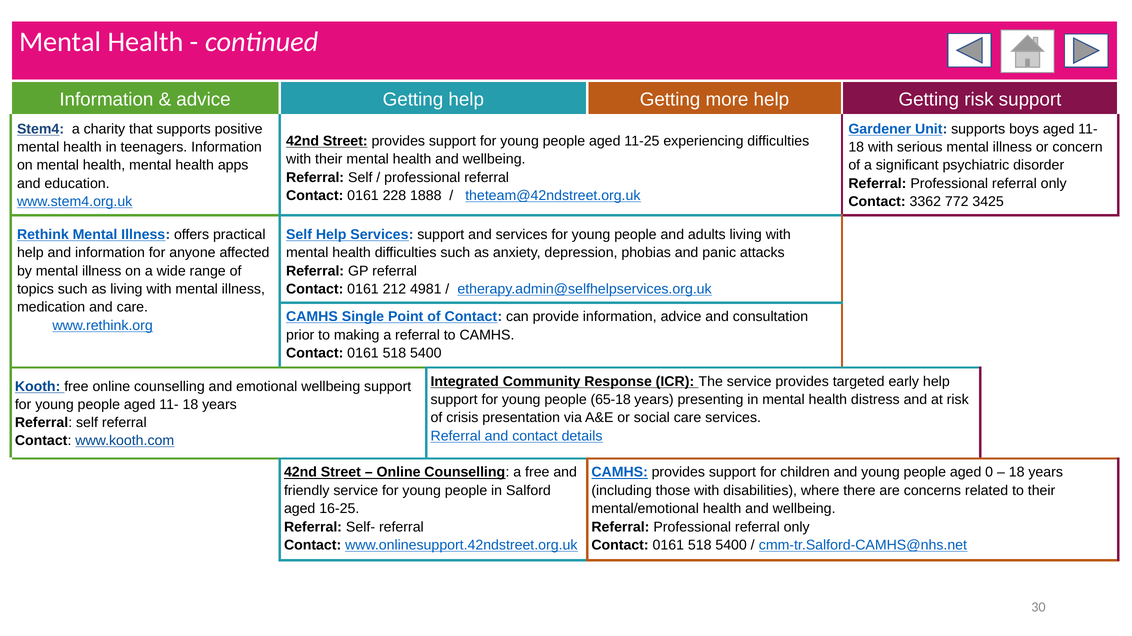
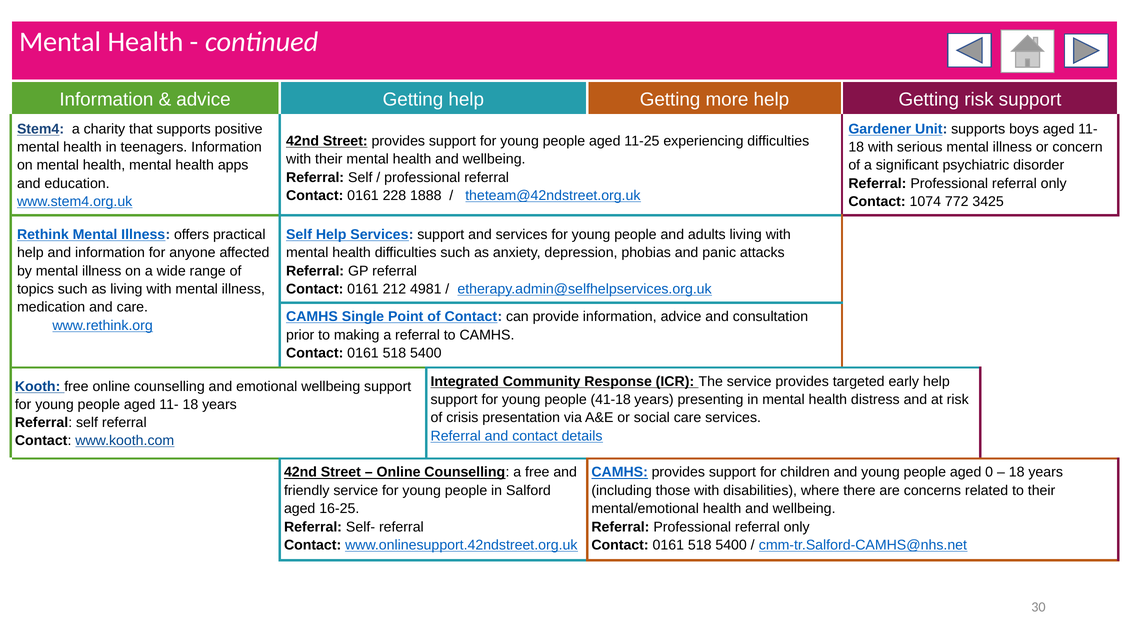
3362: 3362 -> 1074
65-18: 65-18 -> 41-18
